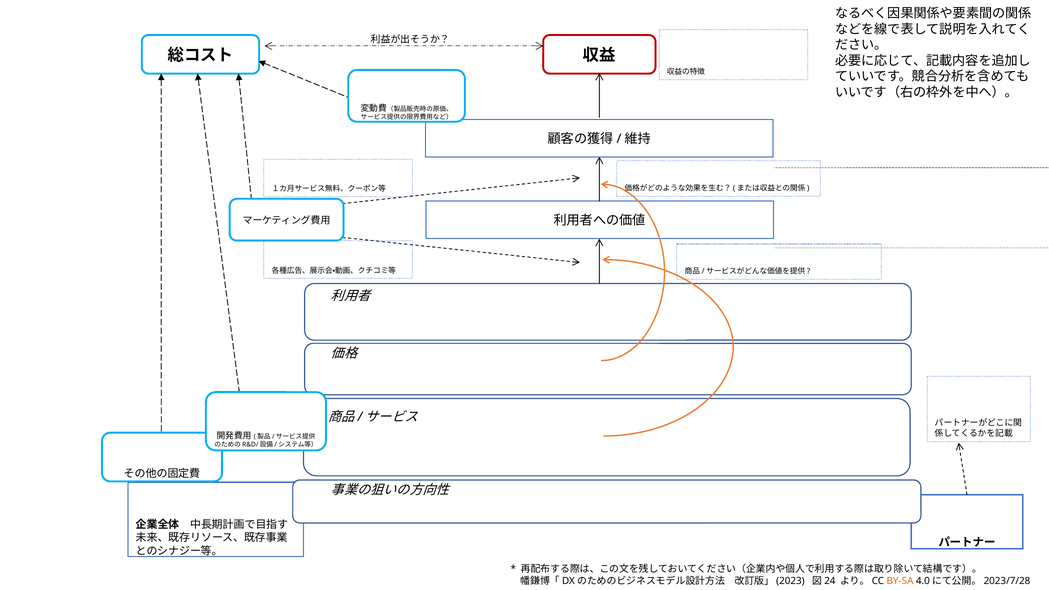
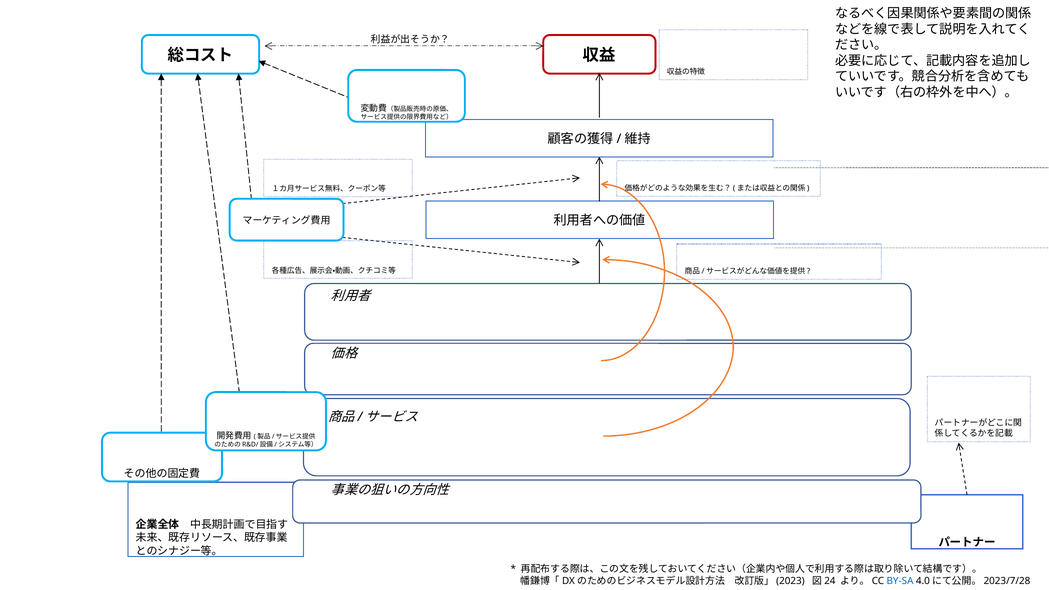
BY-SA colour: orange -> blue
